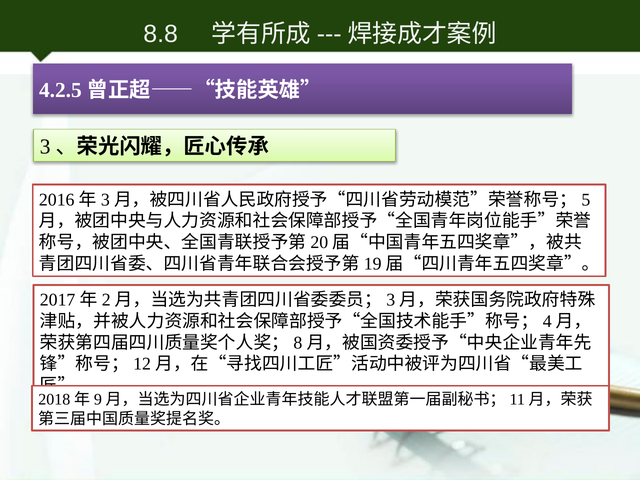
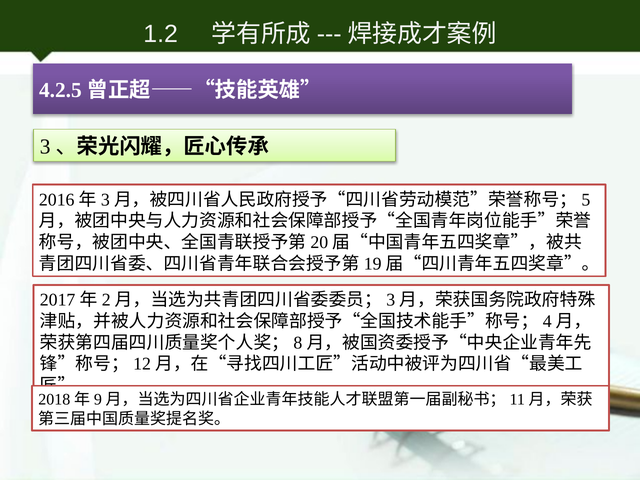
8.8: 8.8 -> 1.2
